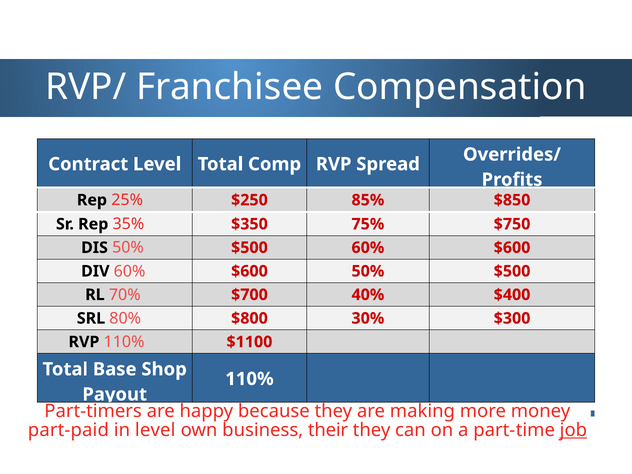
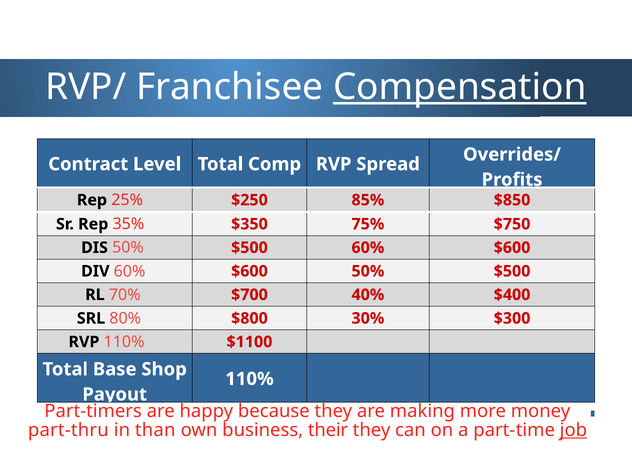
Compensation underline: none -> present
part-paid: part-paid -> part-thru
in level: level -> than
